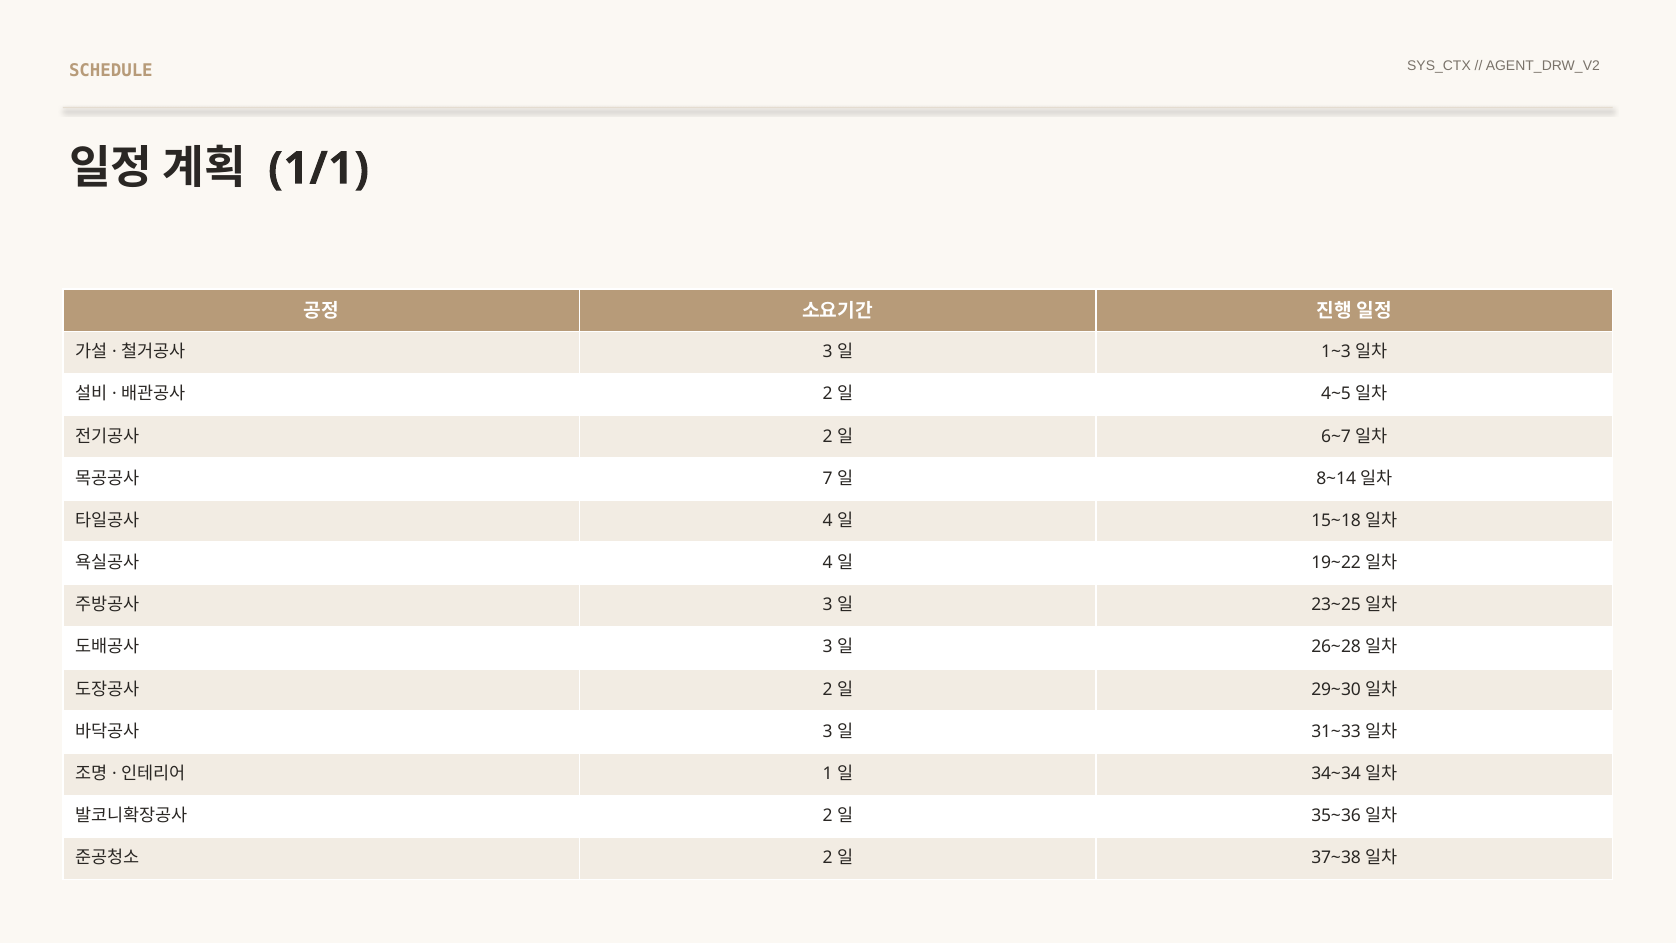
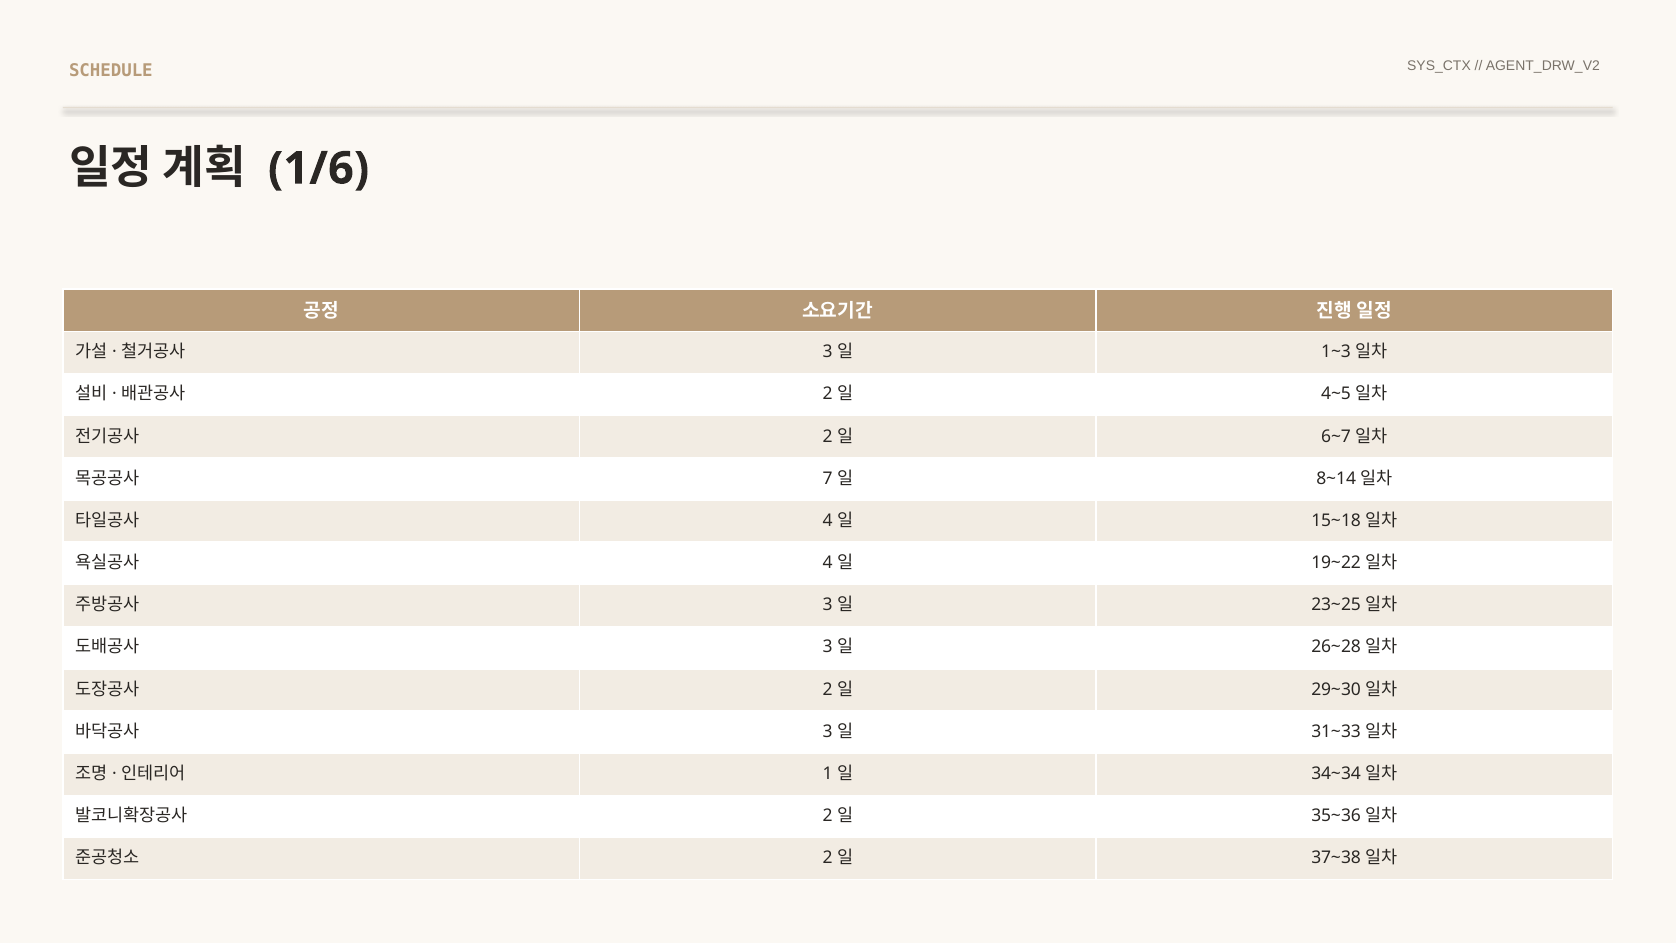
1/1: 1/1 -> 1/6
